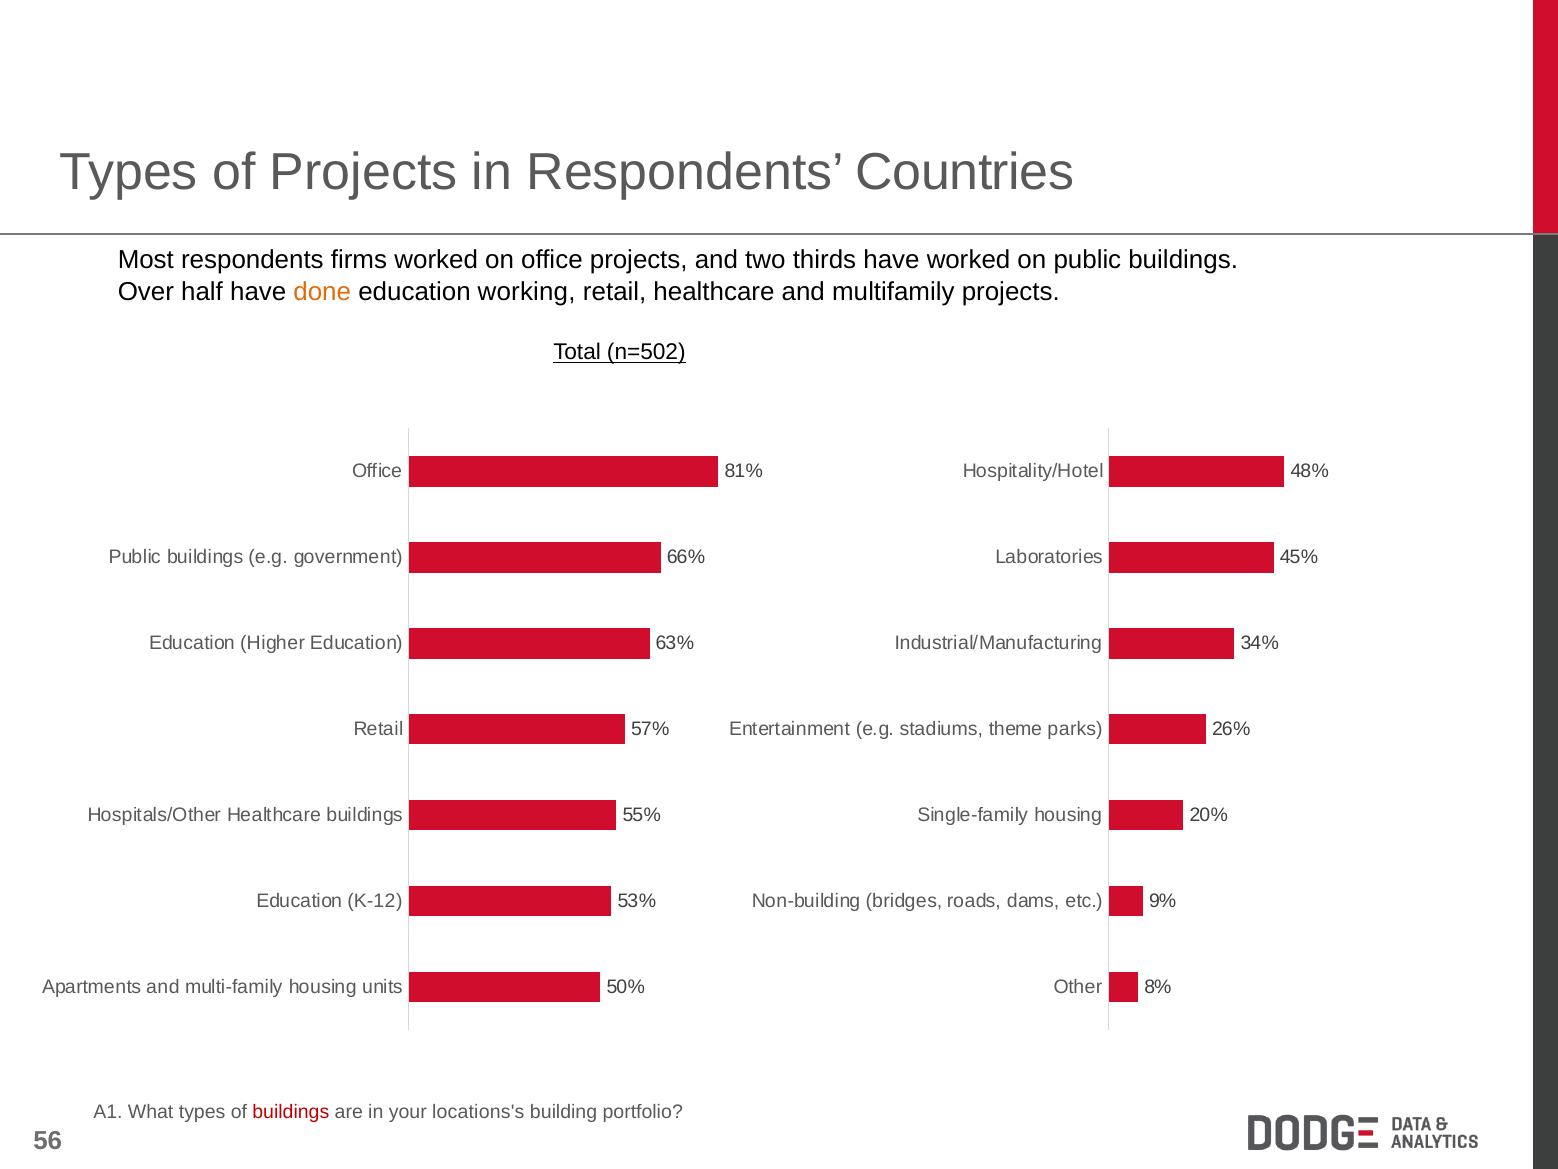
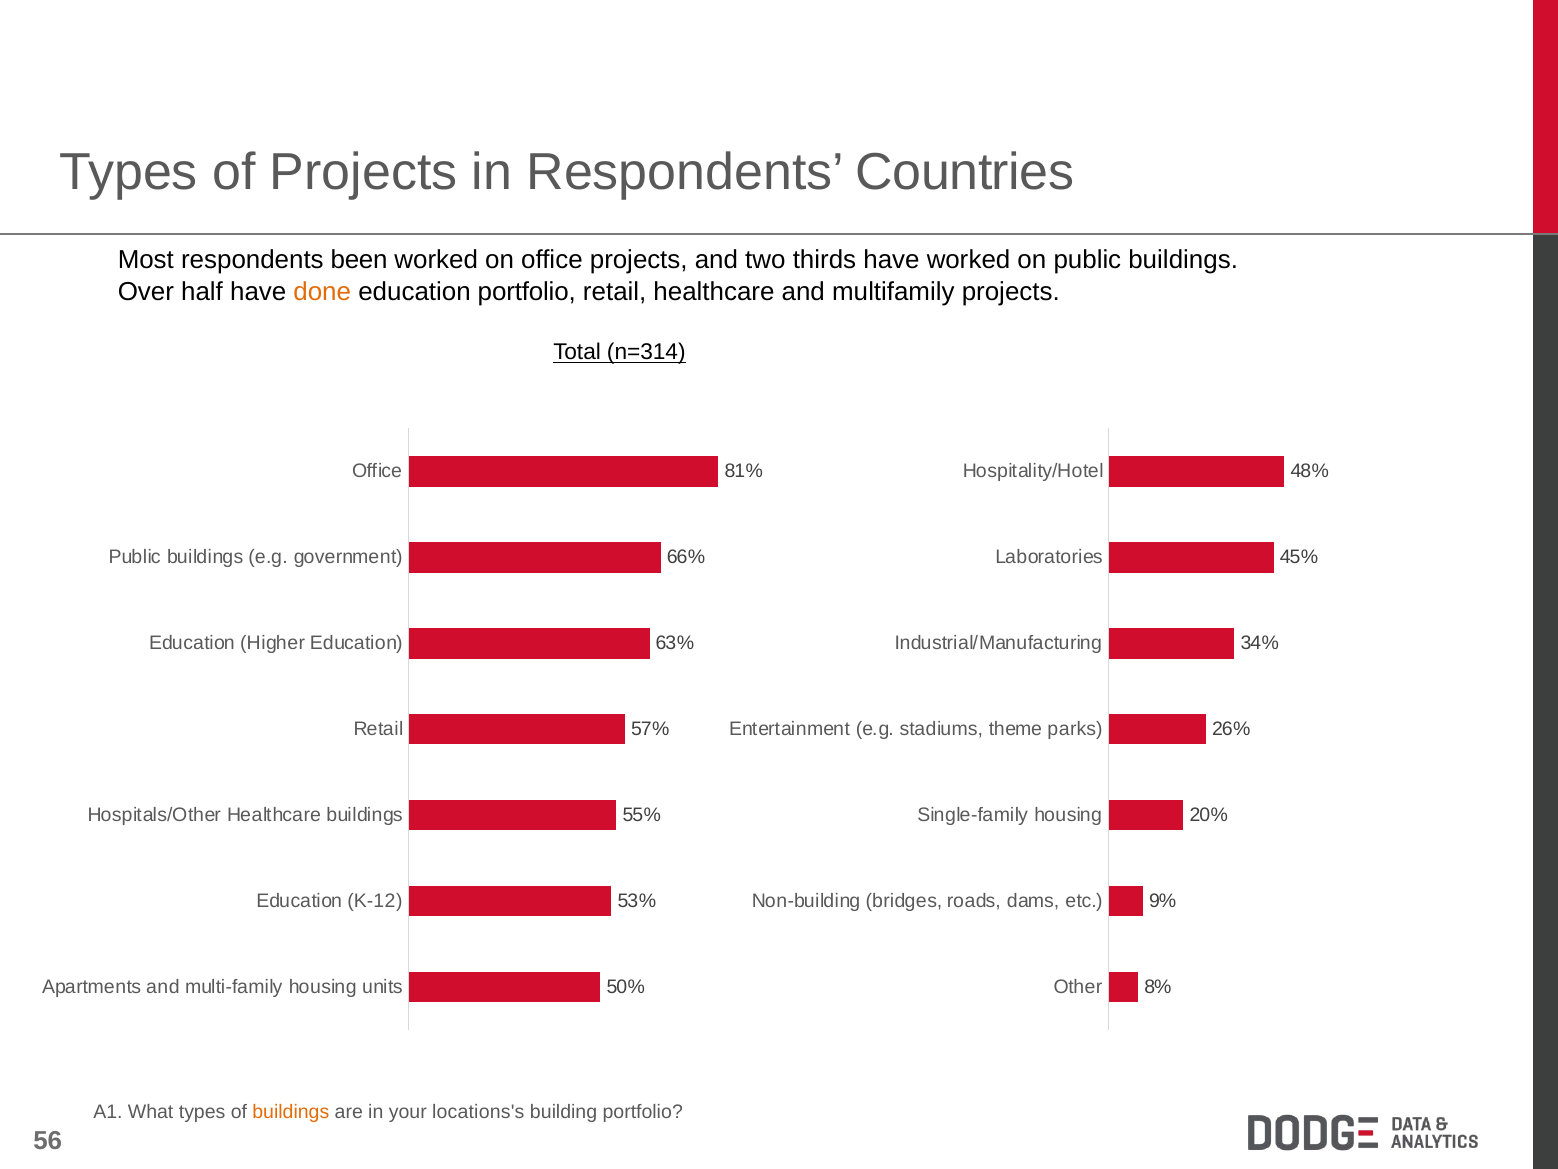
firms: firms -> been
education working: working -> portfolio
n=502: n=502 -> n=314
buildings at (291, 1111) colour: red -> orange
